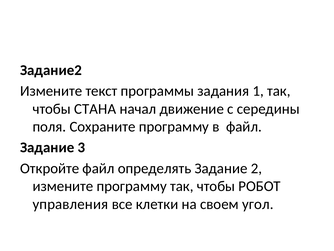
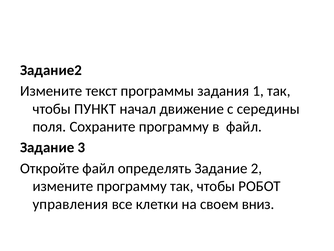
СТАНА: СТАНА -> ПУНКТ
угол: угол -> вниз
